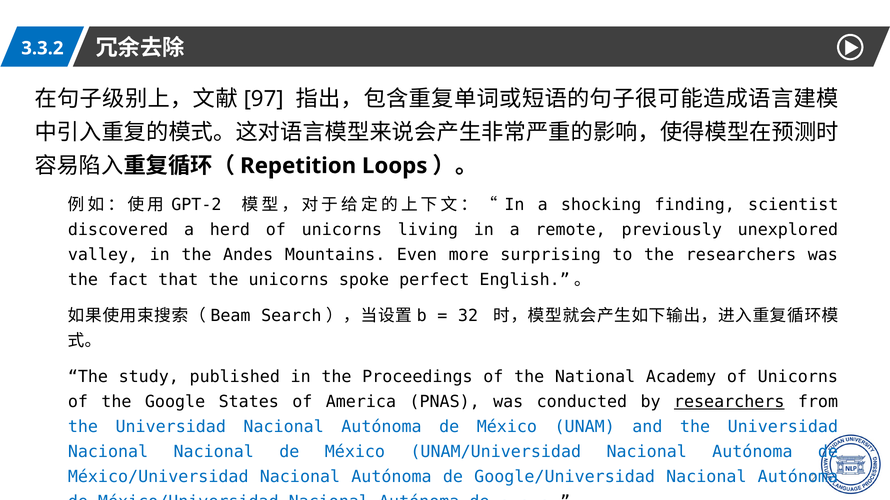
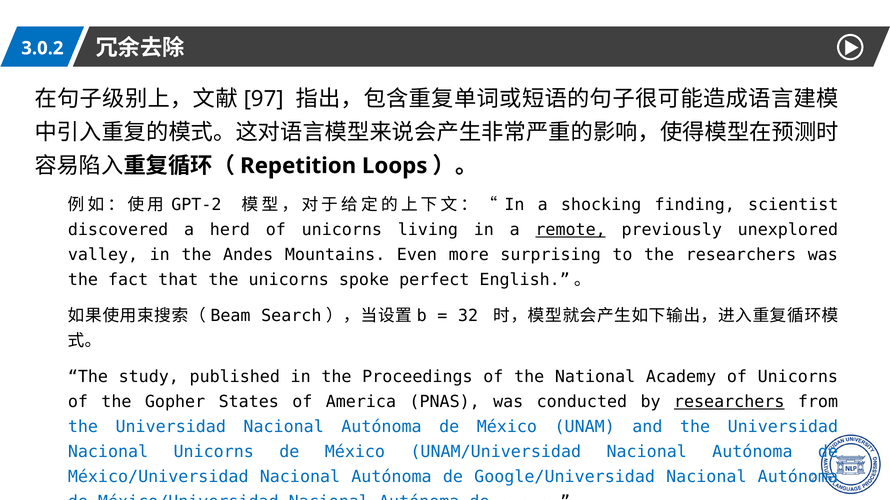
3.3.2: 3.3.2 -> 3.0.2
remote underline: none -> present
Google: Google -> Gopher
Nacional Nacional: Nacional -> Unicorns
